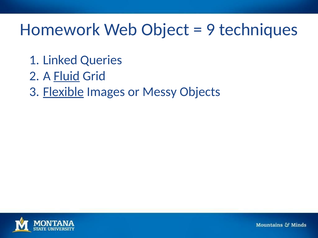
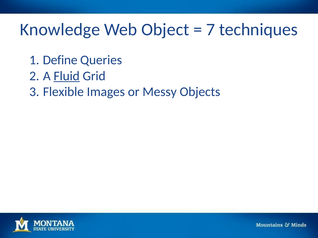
Homework: Homework -> Knowledge
9: 9 -> 7
Linked: Linked -> Define
Flexible underline: present -> none
